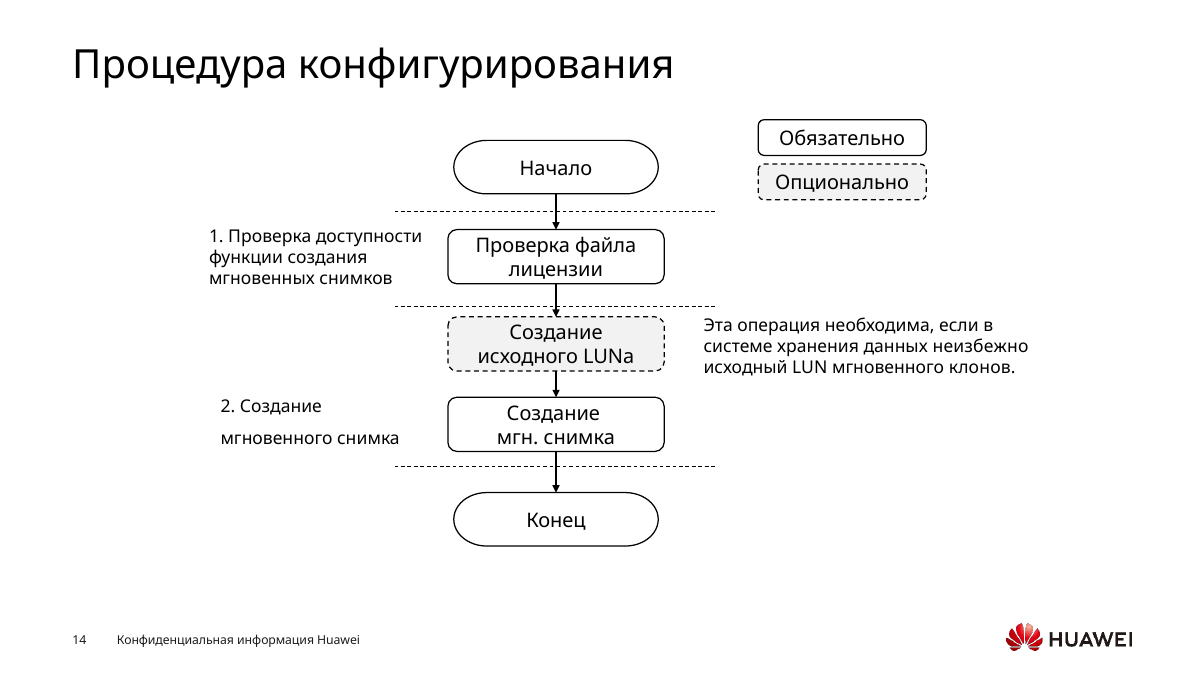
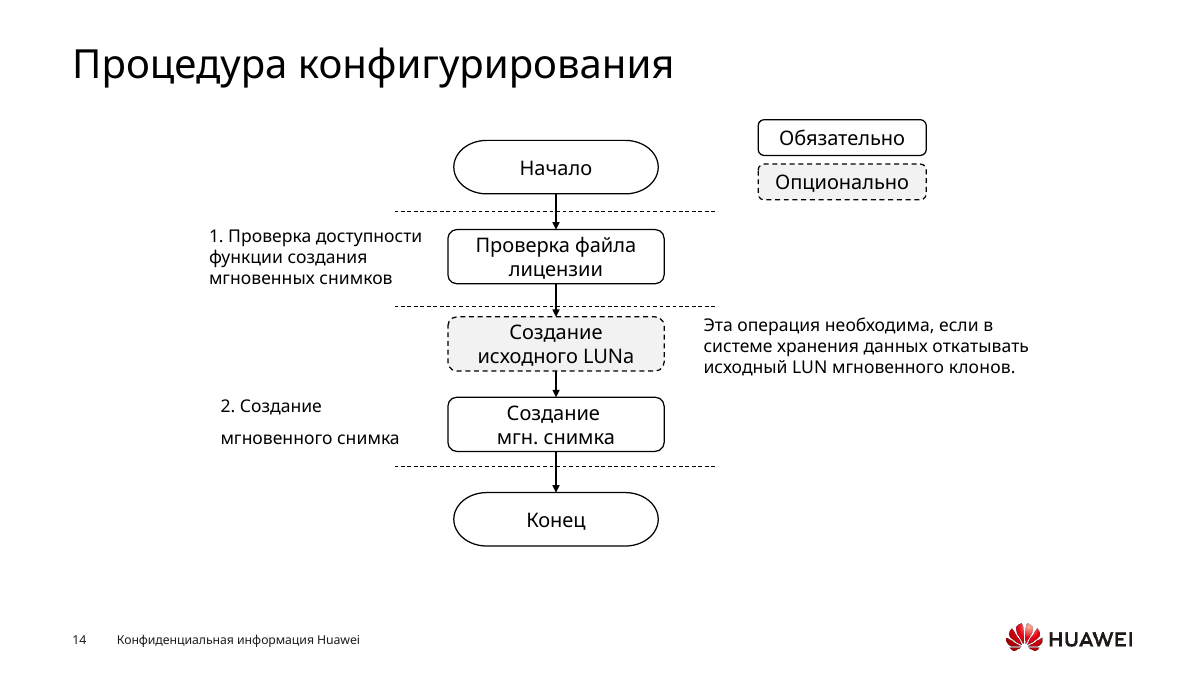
неизбежно: неизбежно -> откатывать
